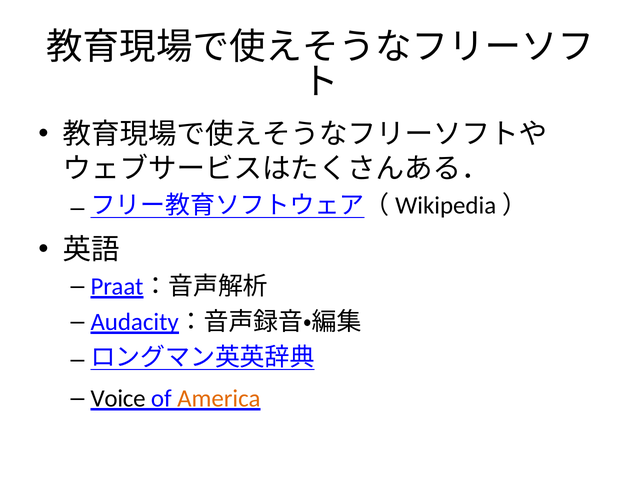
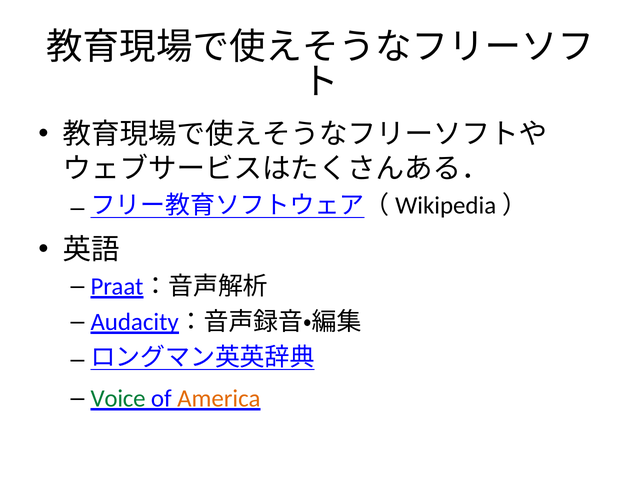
Voice colour: black -> green
